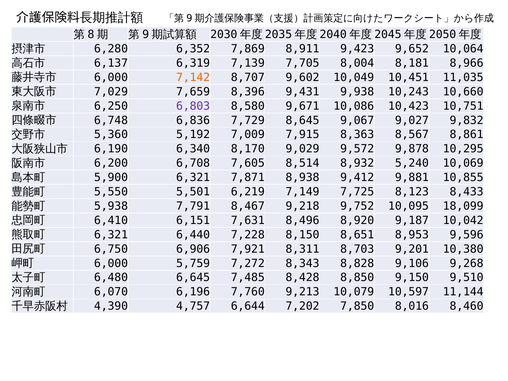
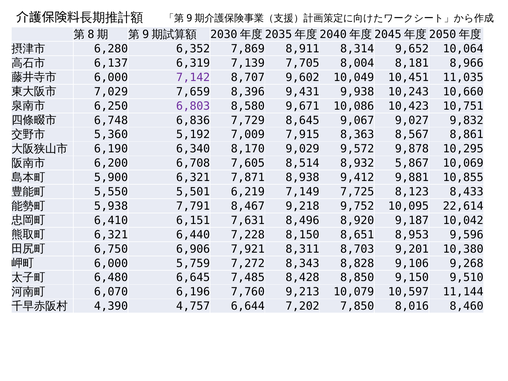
9,423: 9,423 -> 8,314
7,142 colour: orange -> purple
5,240: 5,240 -> 5,867
18,099: 18,099 -> 22,614
